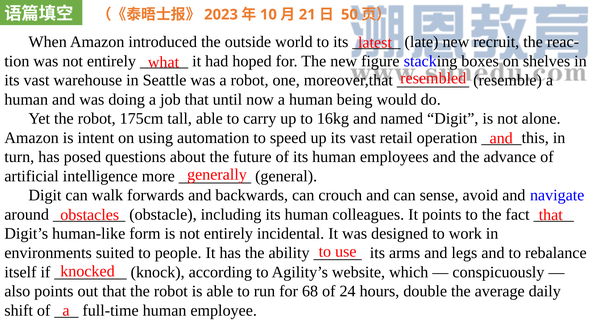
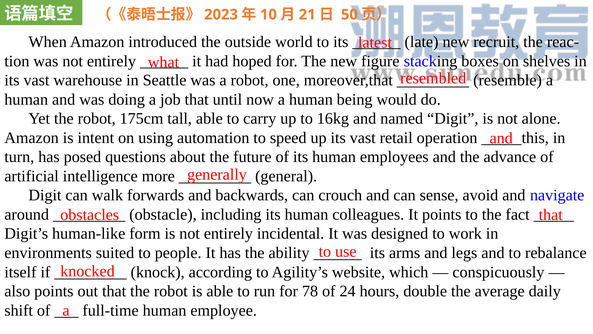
68: 68 -> 78
